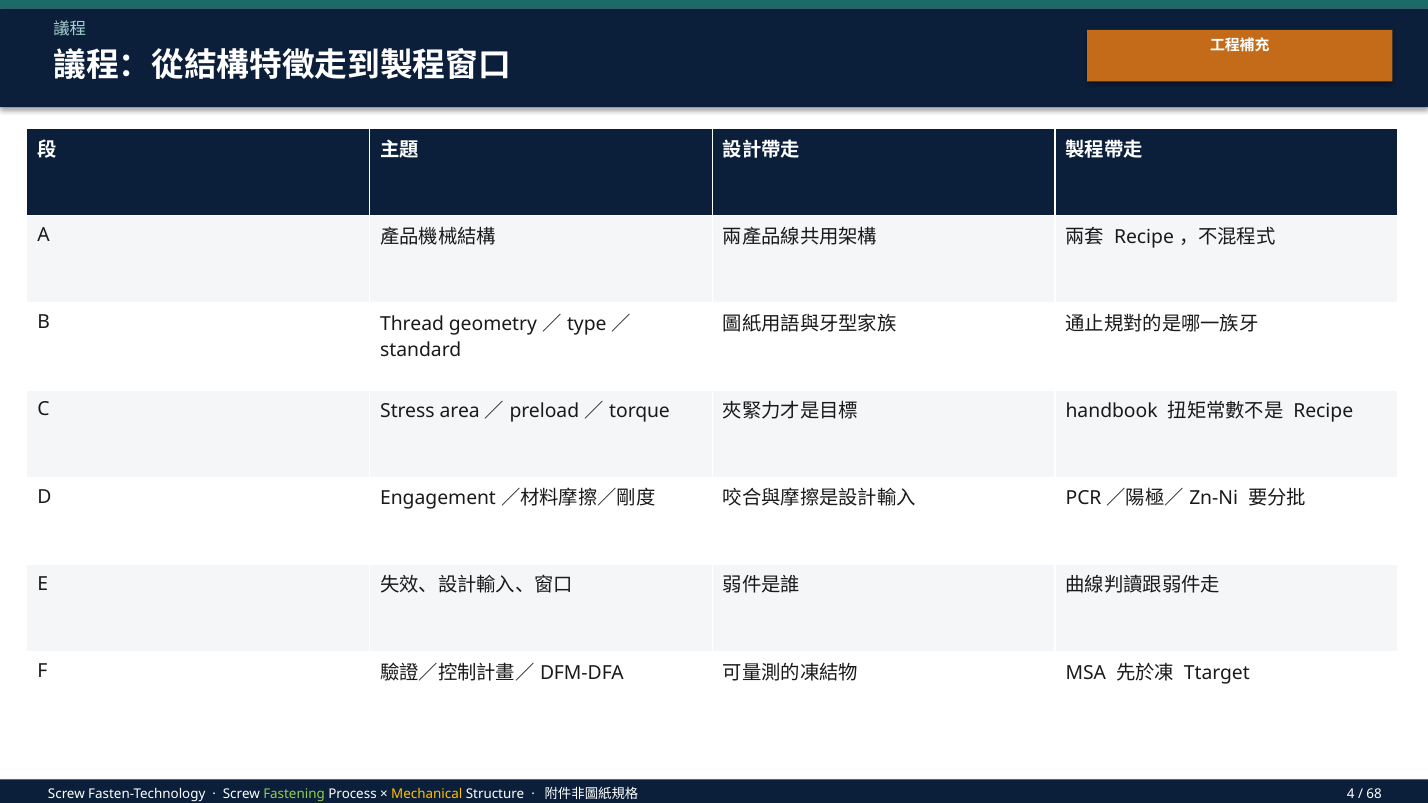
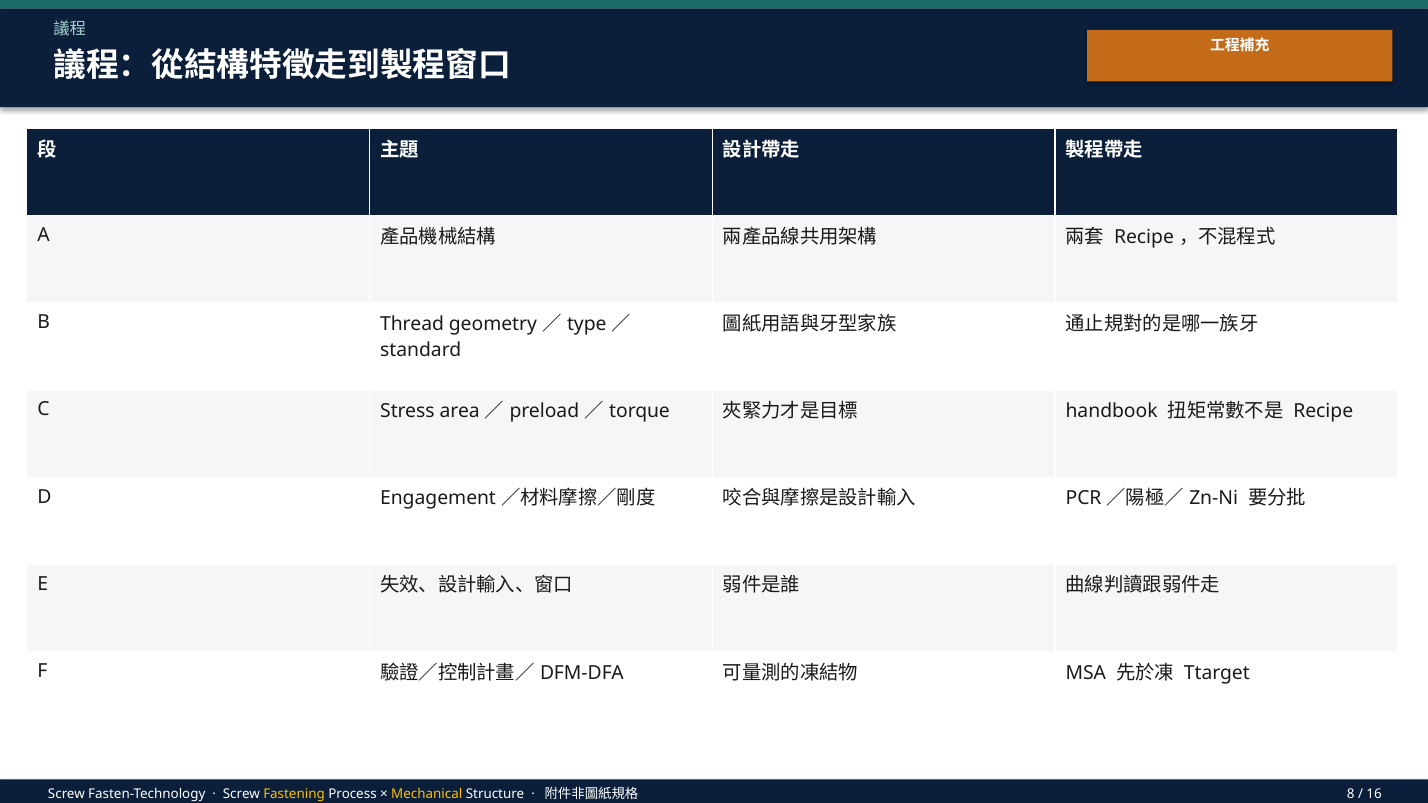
Fastening colour: light green -> yellow
4: 4 -> 8
68: 68 -> 16
